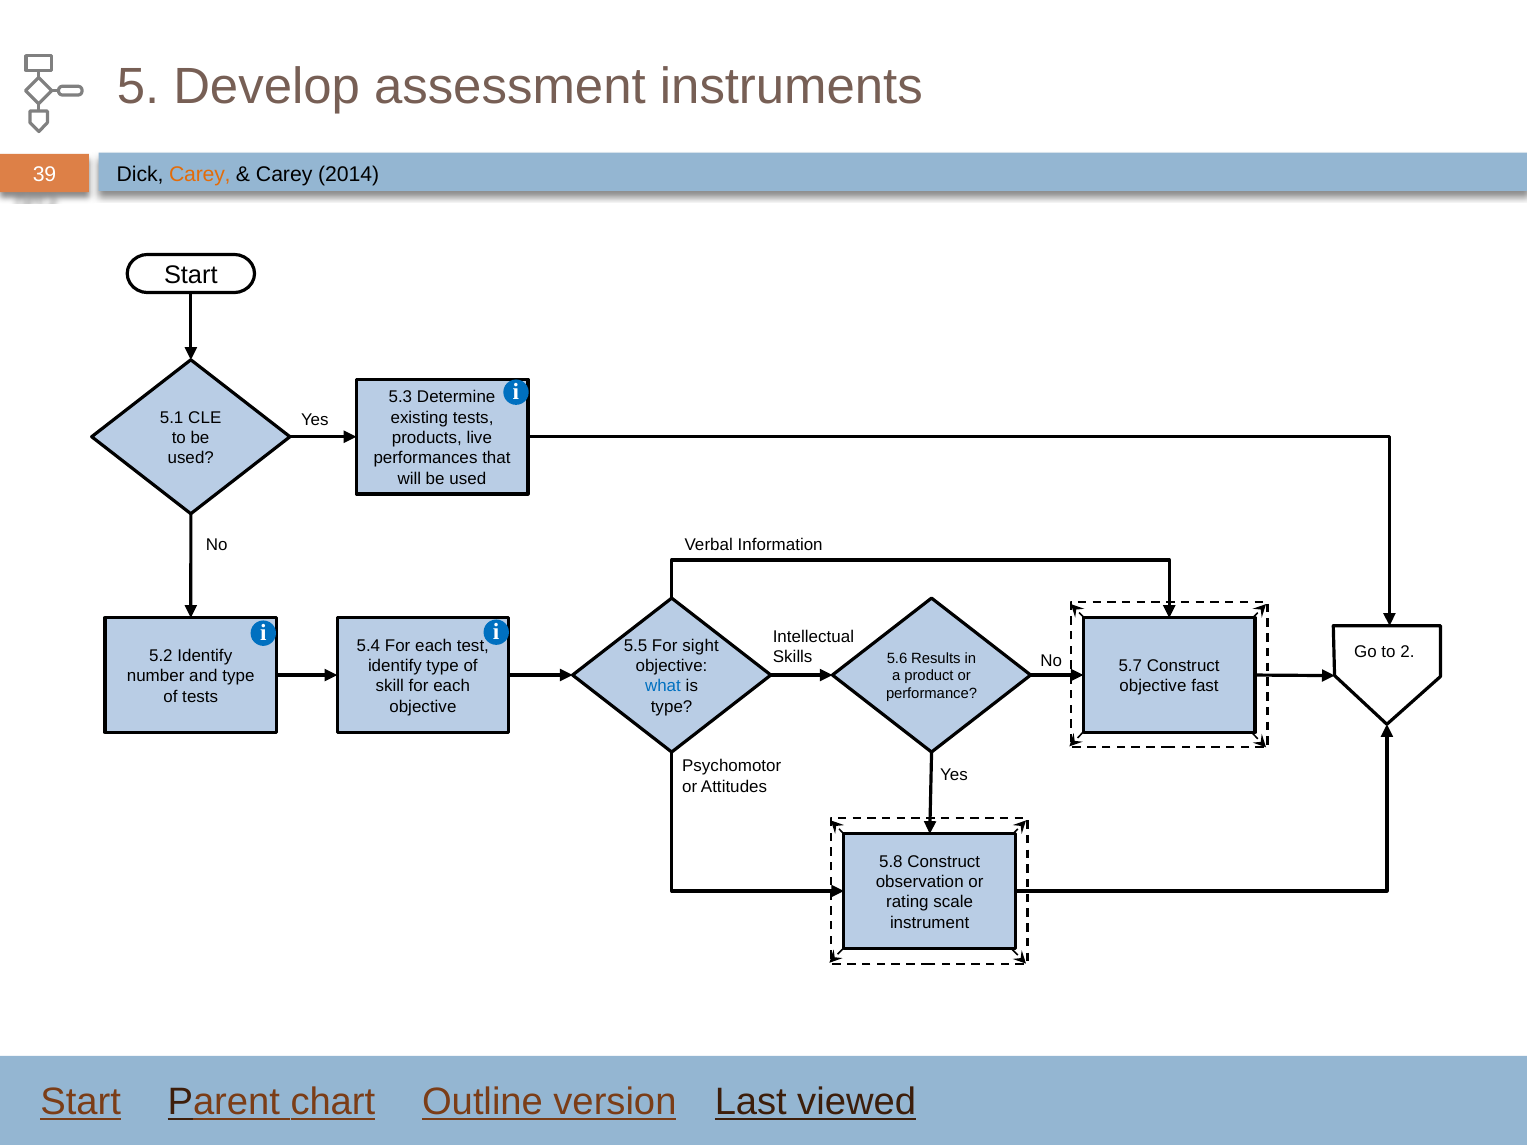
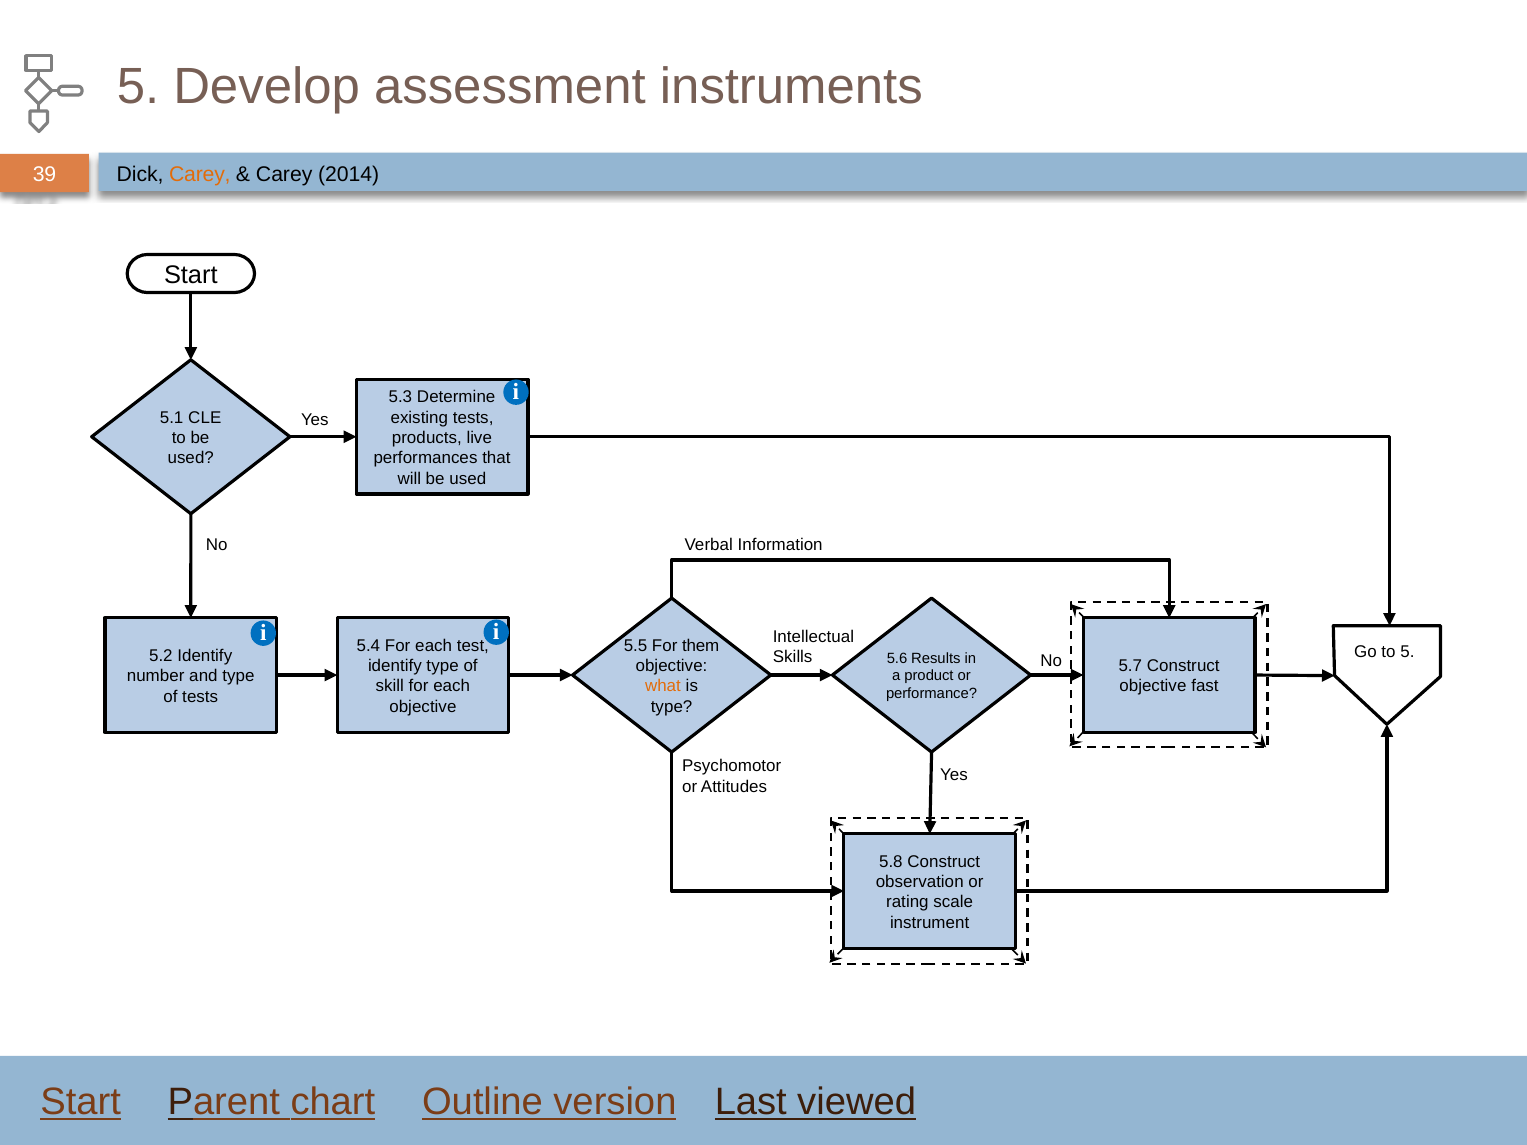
sight: sight -> them
to 2: 2 -> 5
what colour: blue -> orange
